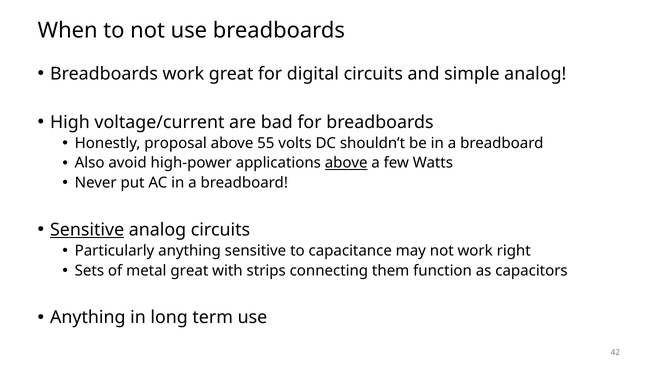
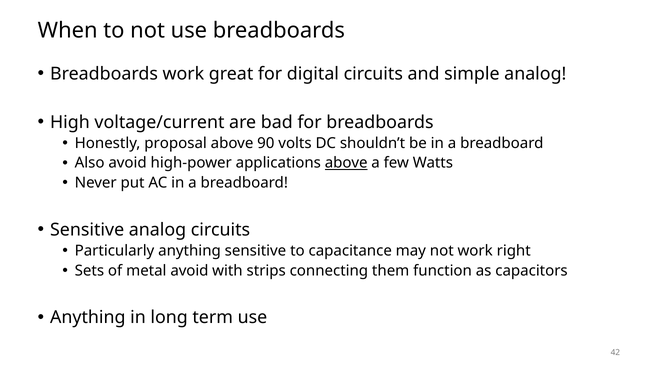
55: 55 -> 90
Sensitive at (87, 230) underline: present -> none
metal great: great -> avoid
